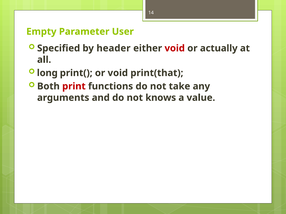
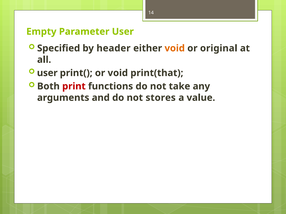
void at (175, 48) colour: red -> orange
actually: actually -> original
long at (47, 73): long -> user
knows: knows -> stores
